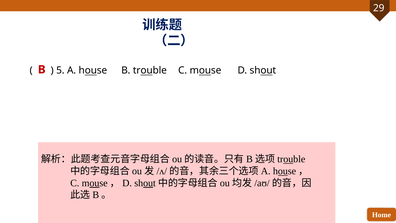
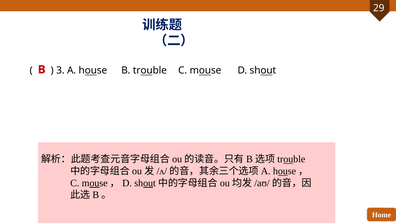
5: 5 -> 3
